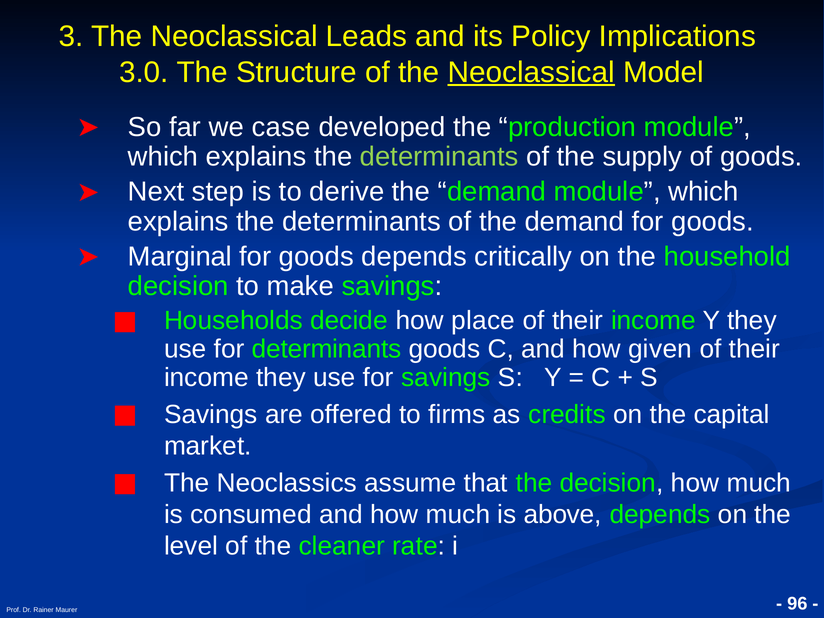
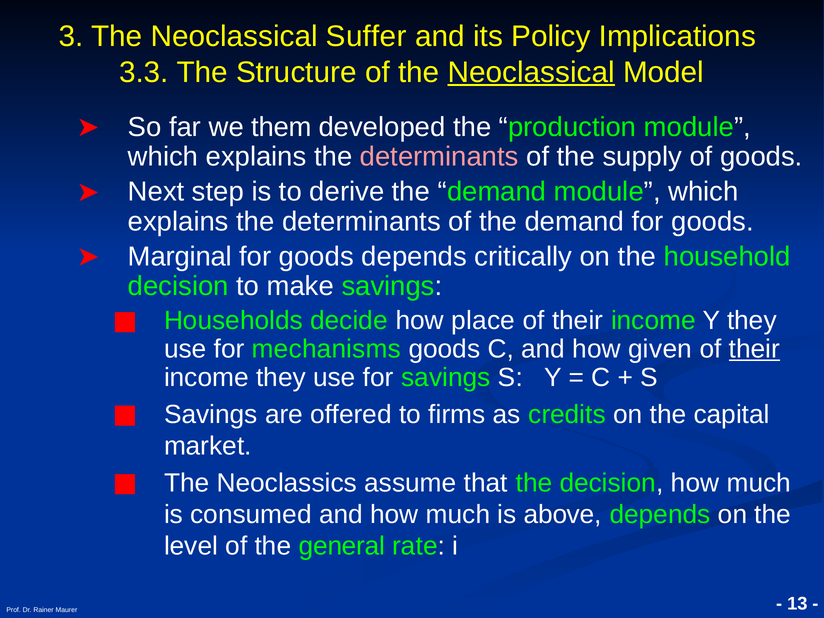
Leads: Leads -> Suffer
3.0: 3.0 -> 3.3
case: case -> them
determinants at (439, 157) colour: light green -> pink
for determinants: determinants -> mechanisms
their at (754, 349) underline: none -> present
cleaner: cleaner -> general
96: 96 -> 13
